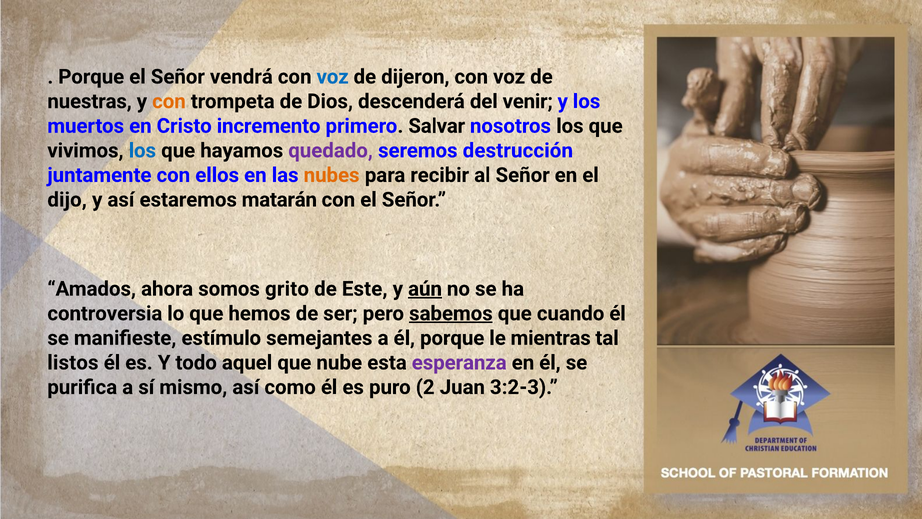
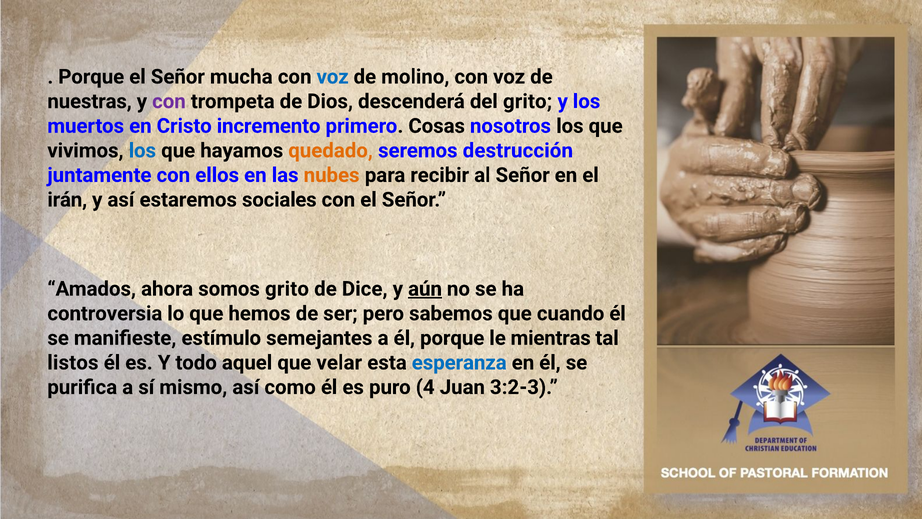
vendrá: vendrá -> mucha
dijeron: dijeron -> molino
con at (169, 101) colour: orange -> purple
del venir: venir -> grito
Salvar: Salvar -> Cosas
quedado colour: purple -> orange
dijo: dijo -> irán
matarán: matarán -> sociales
Este: Este -> Dice
sabemos underline: present -> none
nube: nube -> velar
esperanza colour: purple -> blue
2: 2 -> 4
